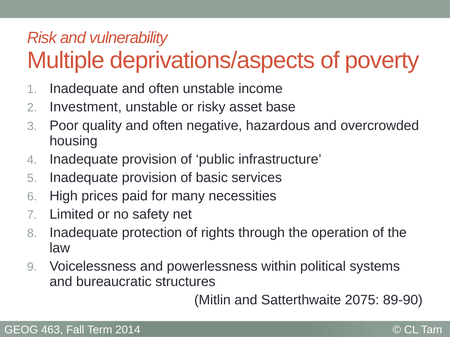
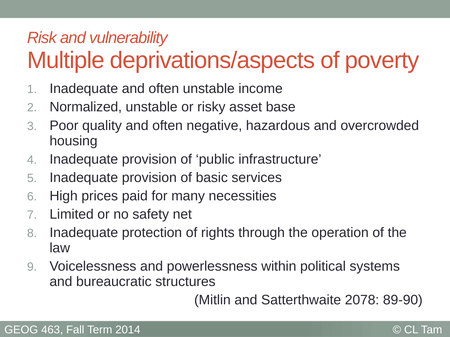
Investment: Investment -> Normalized
2075: 2075 -> 2078
